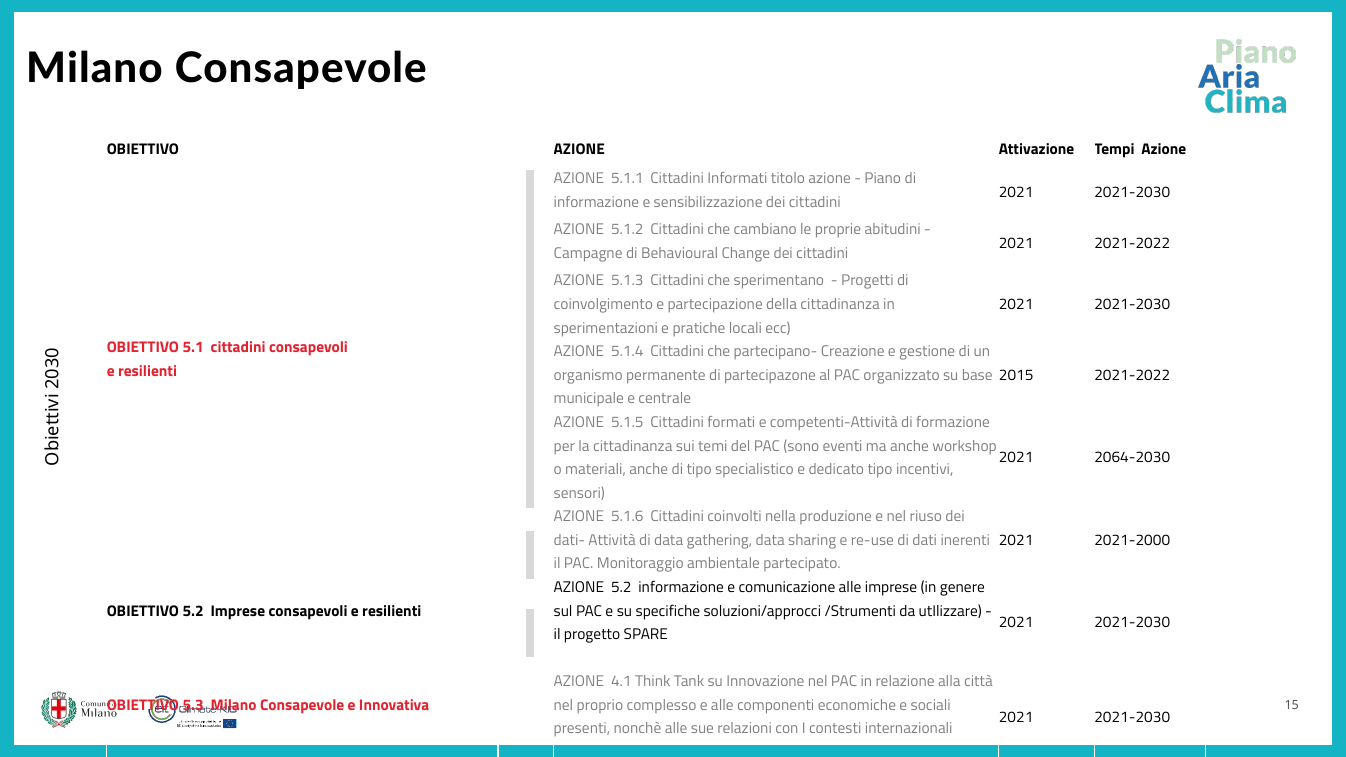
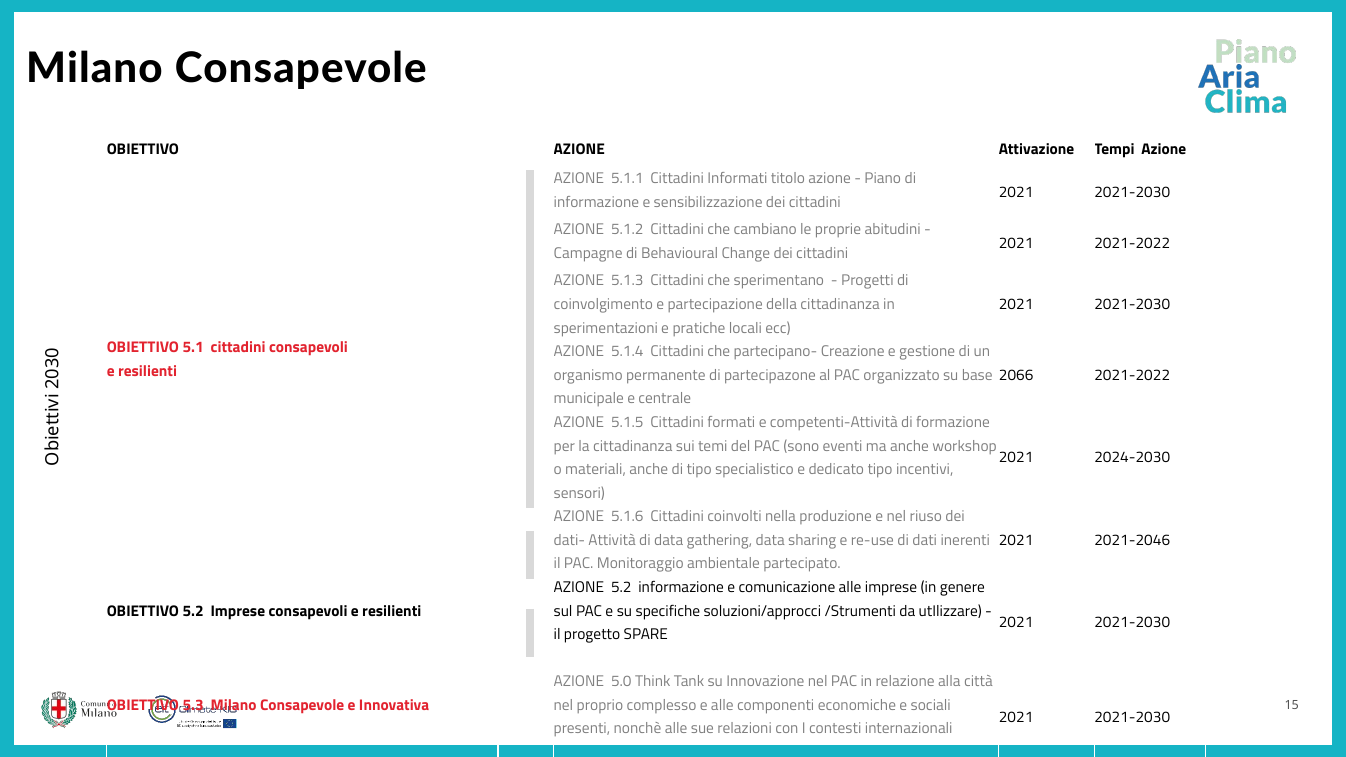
2015: 2015 -> 2066
2064-2030: 2064-2030 -> 2024-2030
2021-2000: 2021-2000 -> 2021-2046
4.1: 4.1 -> 5.0
